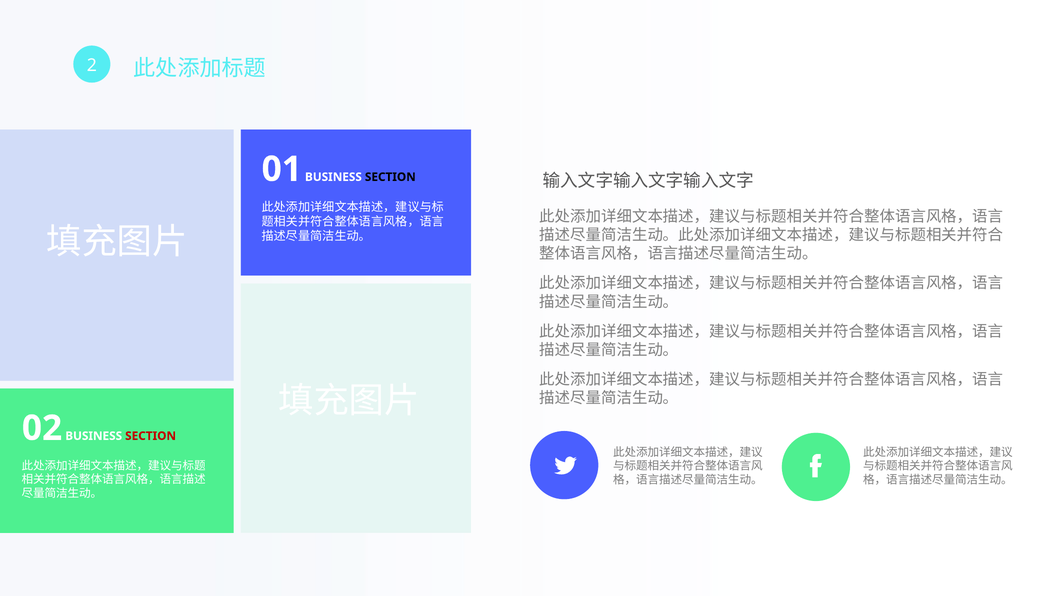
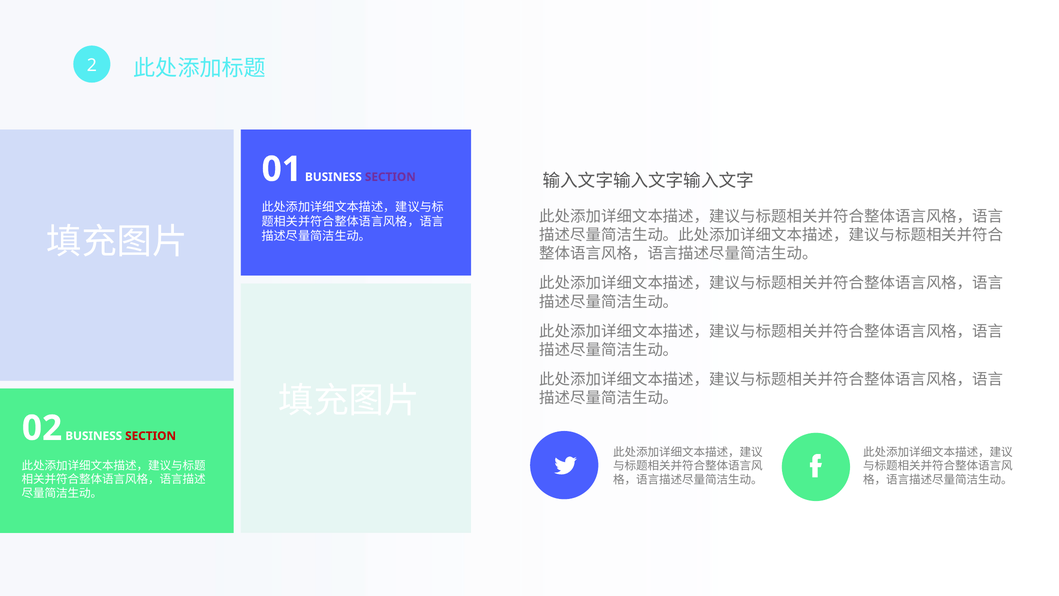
SECTION at (390, 177) colour: black -> purple
